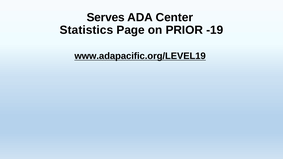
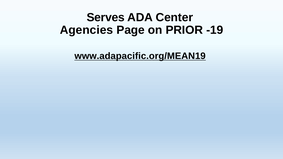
Statistics: Statistics -> Agencies
www.adapacific.org/LEVEL19: www.adapacific.org/LEVEL19 -> www.adapacific.org/MEAN19
